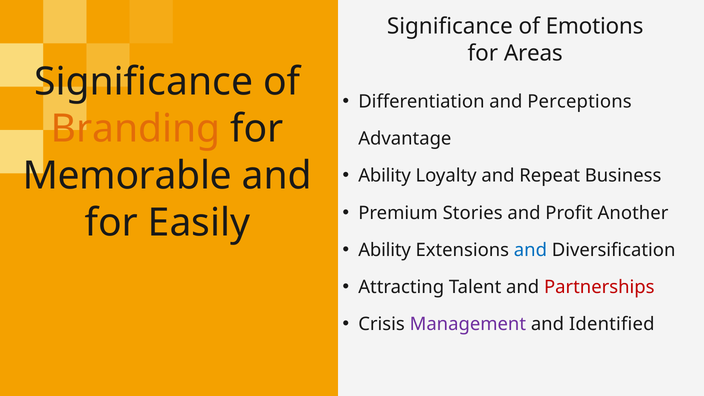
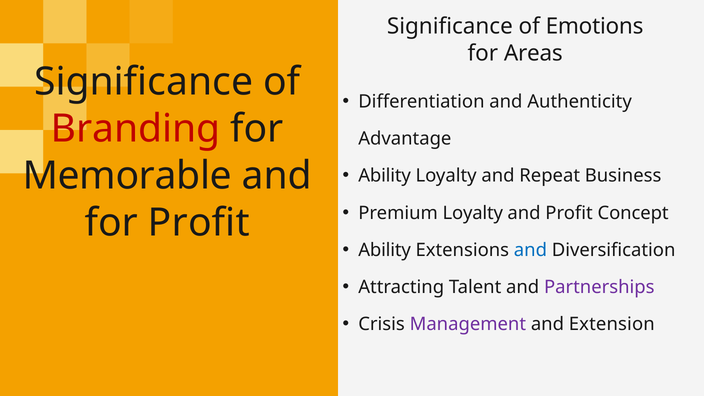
Perceptions: Perceptions -> Authenticity
Branding colour: orange -> red
Premium Stories: Stories -> Loyalty
Another: Another -> Concept
for Easily: Easily -> Profit
Partnerships colour: red -> purple
Identified: Identified -> Extension
